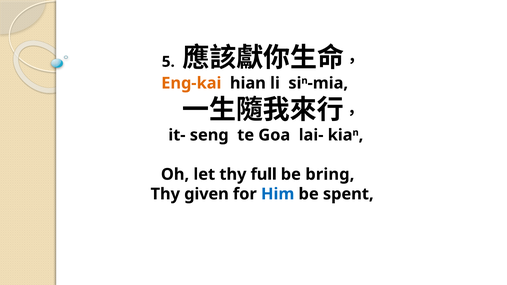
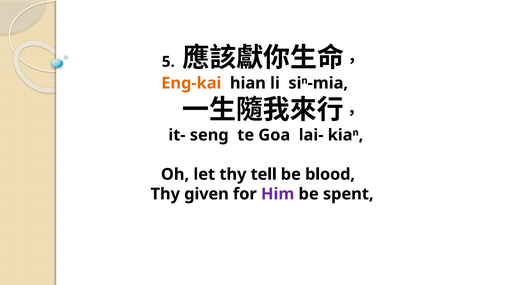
full: full -> tell
bring: bring -> blood
Him colour: blue -> purple
